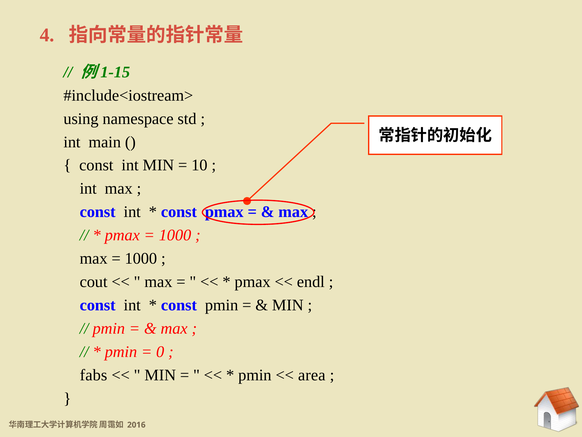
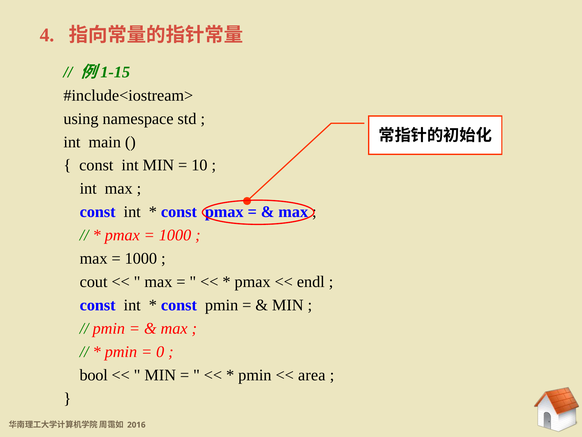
fabs: fabs -> bool
